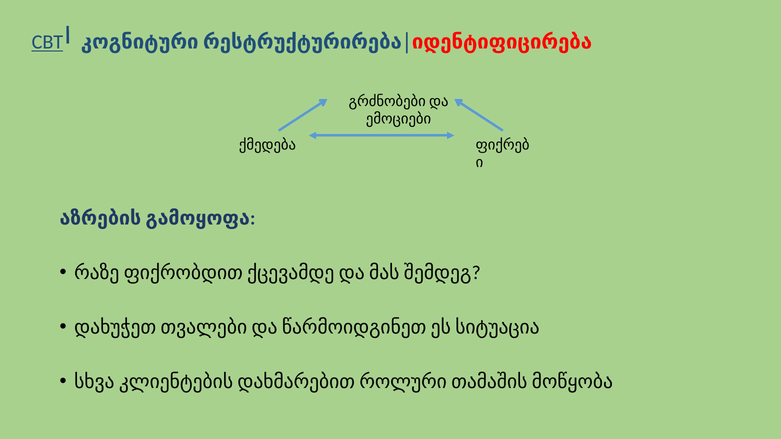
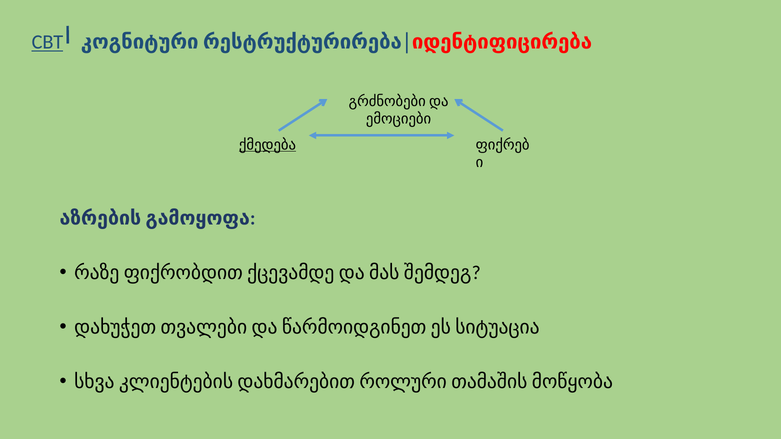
ქმედება underline: none -> present
